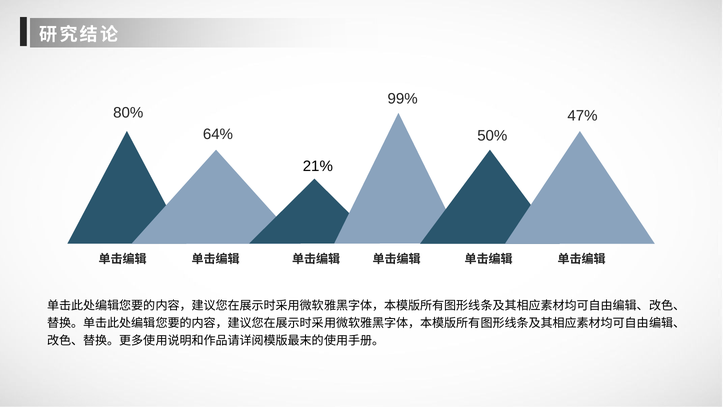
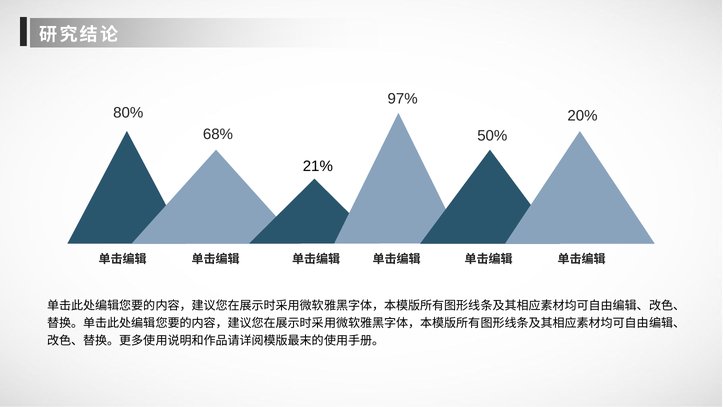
99%: 99% -> 97%
47%: 47% -> 20%
64%: 64% -> 68%
